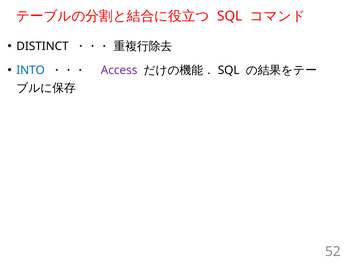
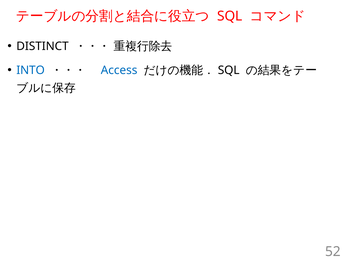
Access colour: purple -> blue
